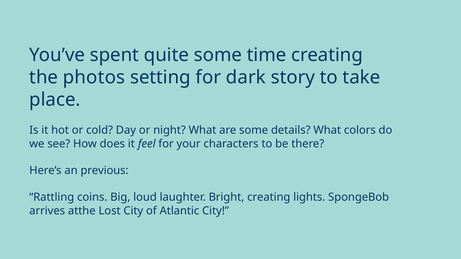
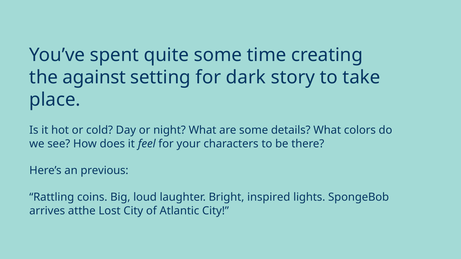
photos: photos -> against
Bright creating: creating -> inspired
